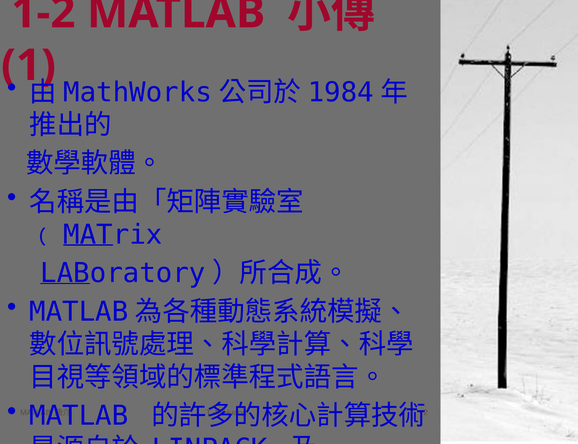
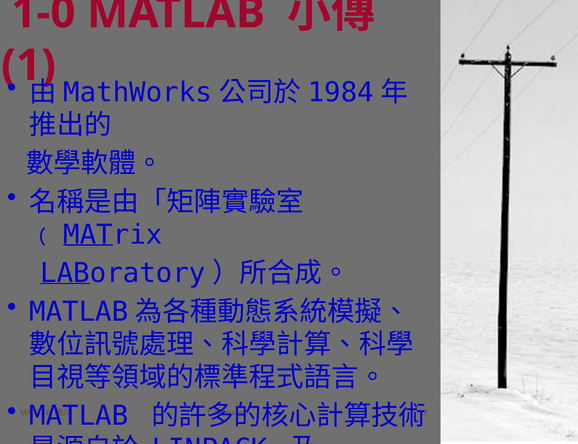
1-2: 1-2 -> 1-0
